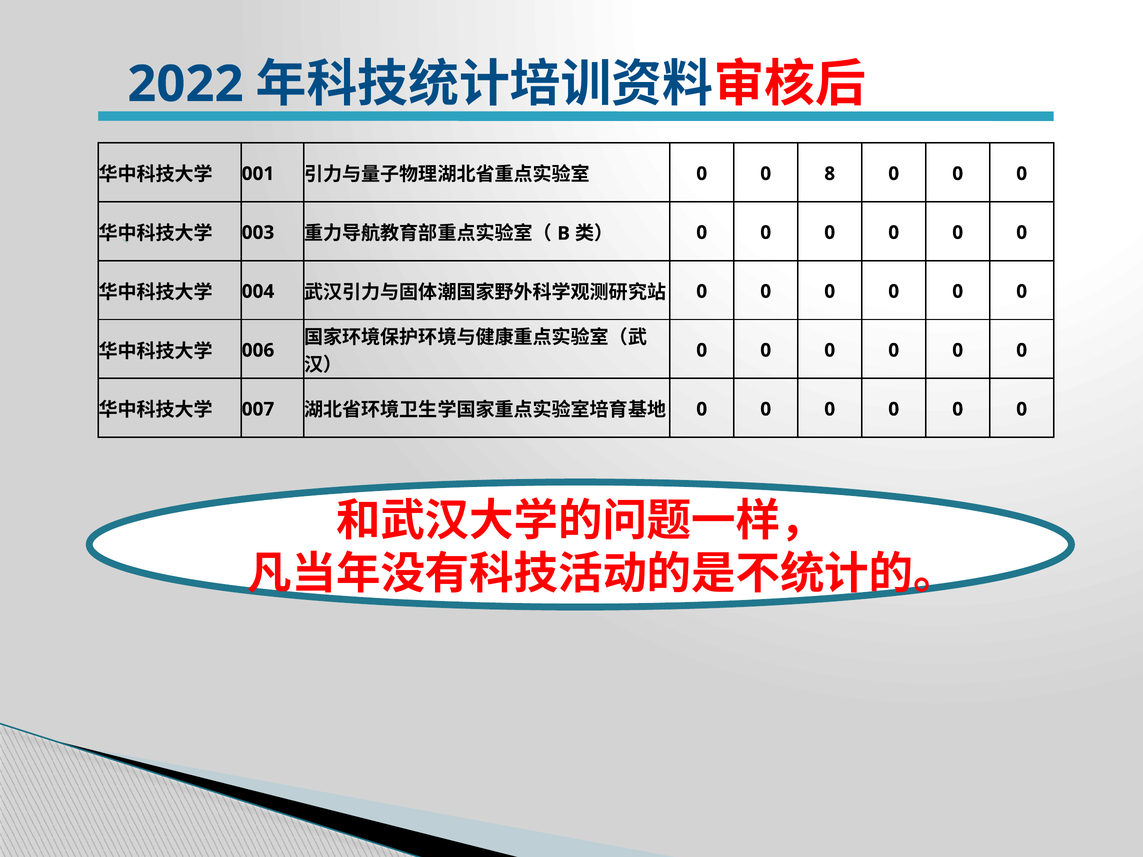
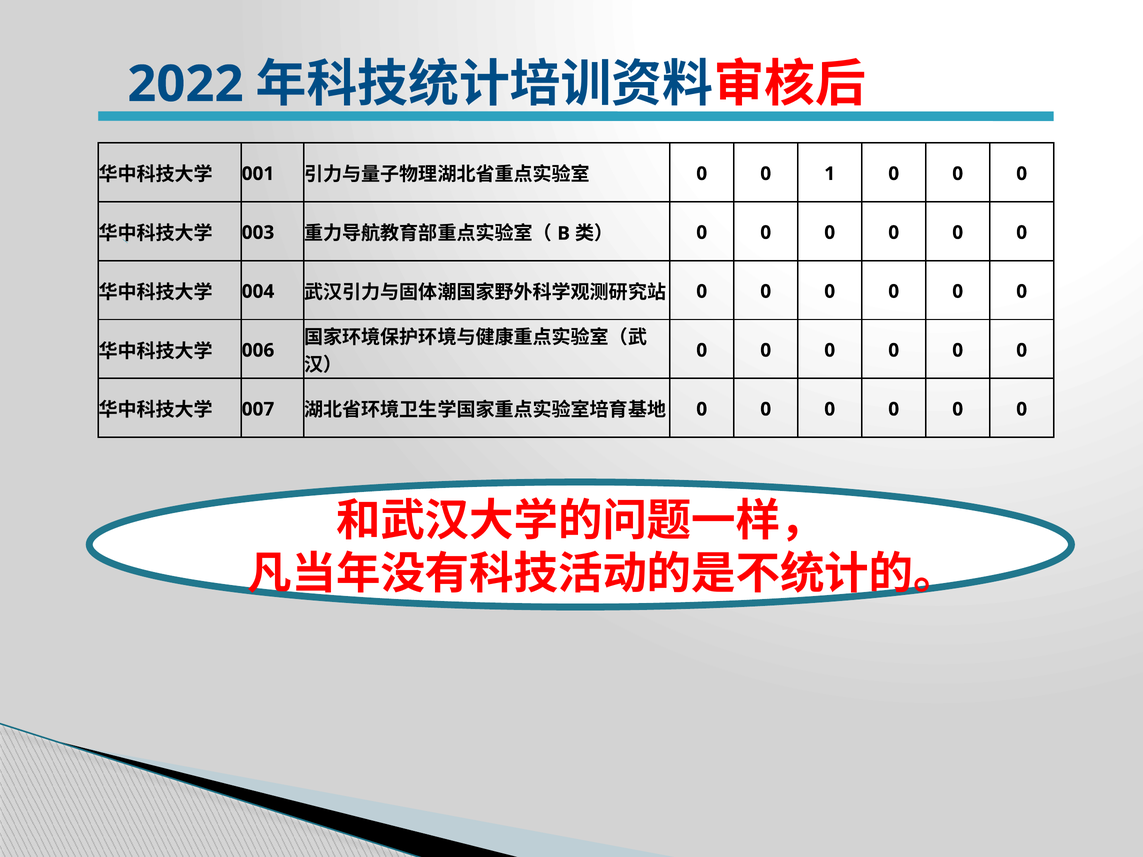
8: 8 -> 1
